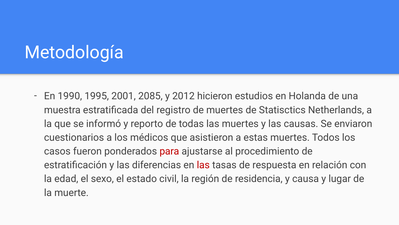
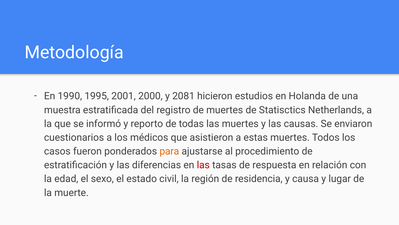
2085: 2085 -> 2000
2012: 2012 -> 2081
para colour: red -> orange
